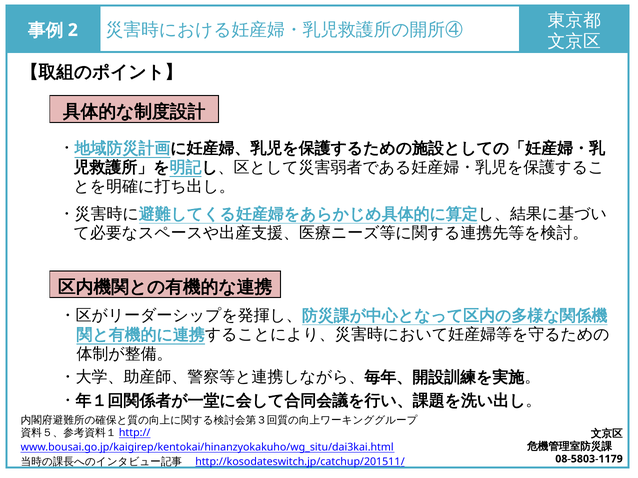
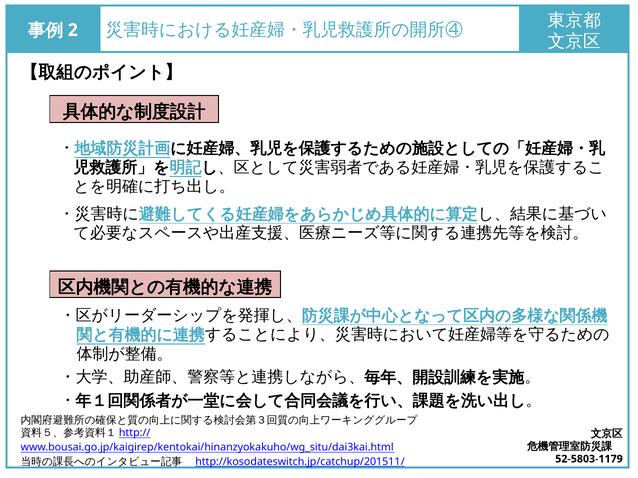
08-5803-1179: 08-5803-1179 -> 52-5803-1179
